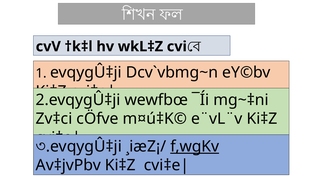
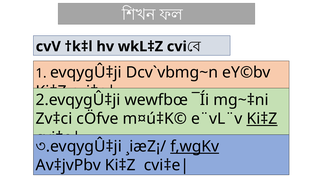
Ki‡Z at (262, 119) underline: none -> present
